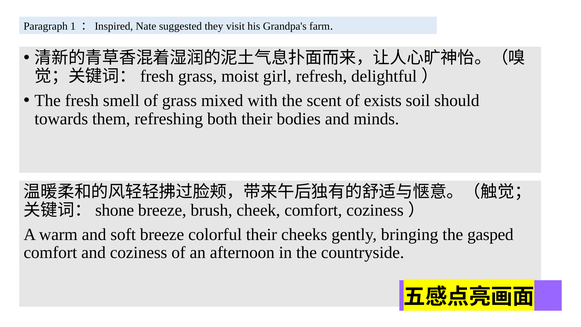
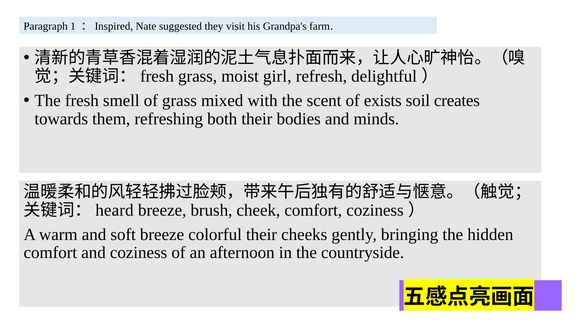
should: should -> creates
shone: shone -> heard
gasped: gasped -> hidden
